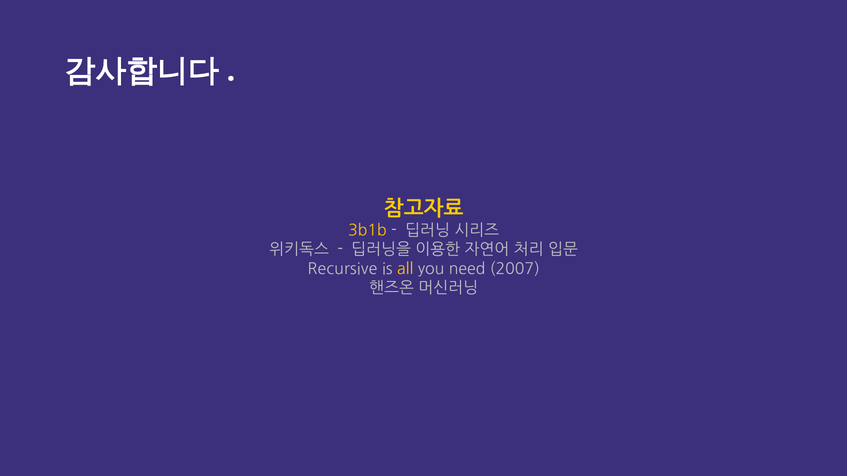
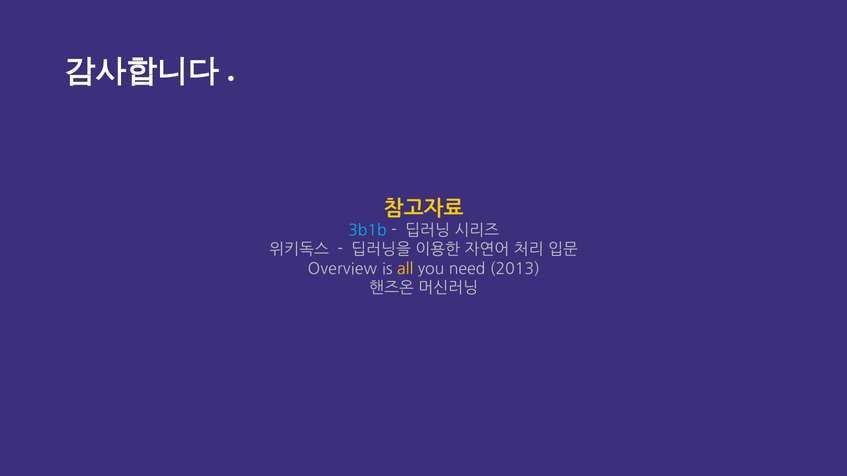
3b1b colour: yellow -> light blue
Recursive: Recursive -> Overview
2007: 2007 -> 2013
